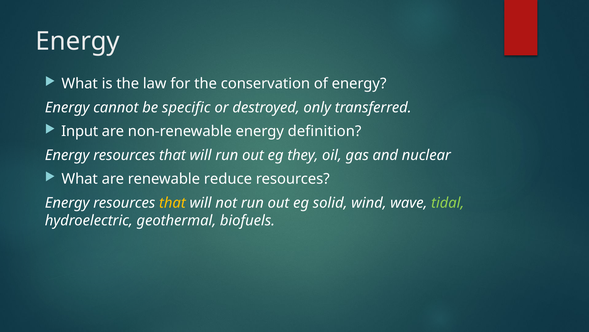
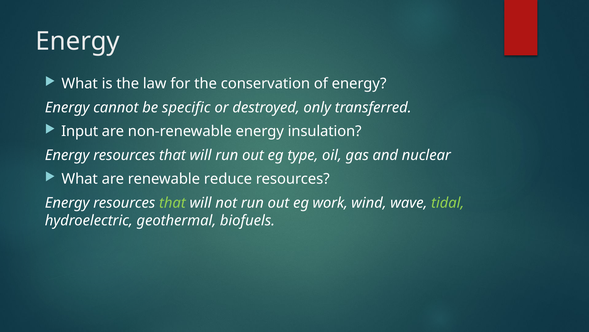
definition: definition -> insulation
they: they -> type
that at (172, 202) colour: yellow -> light green
solid: solid -> work
